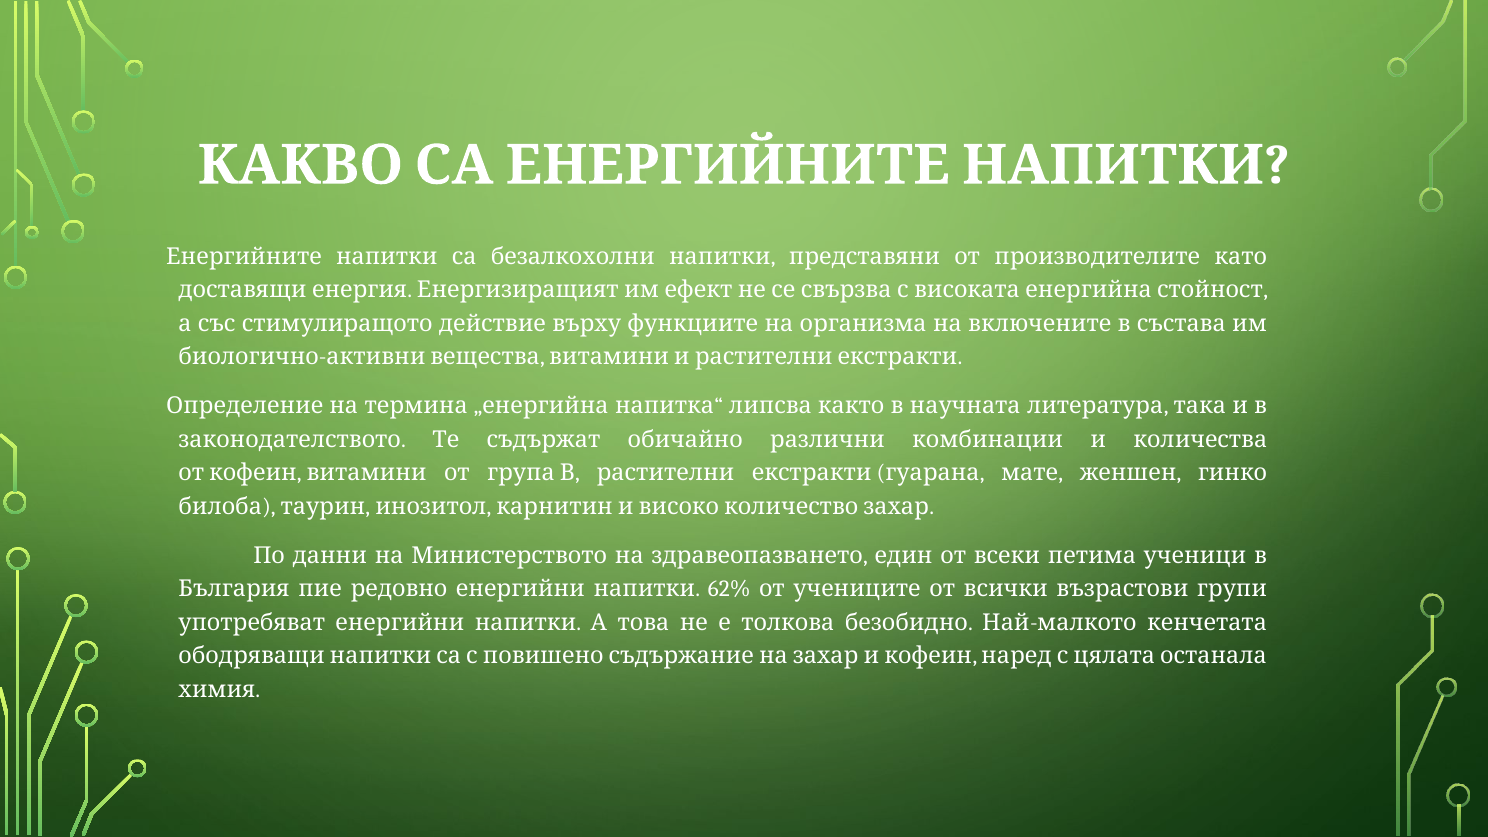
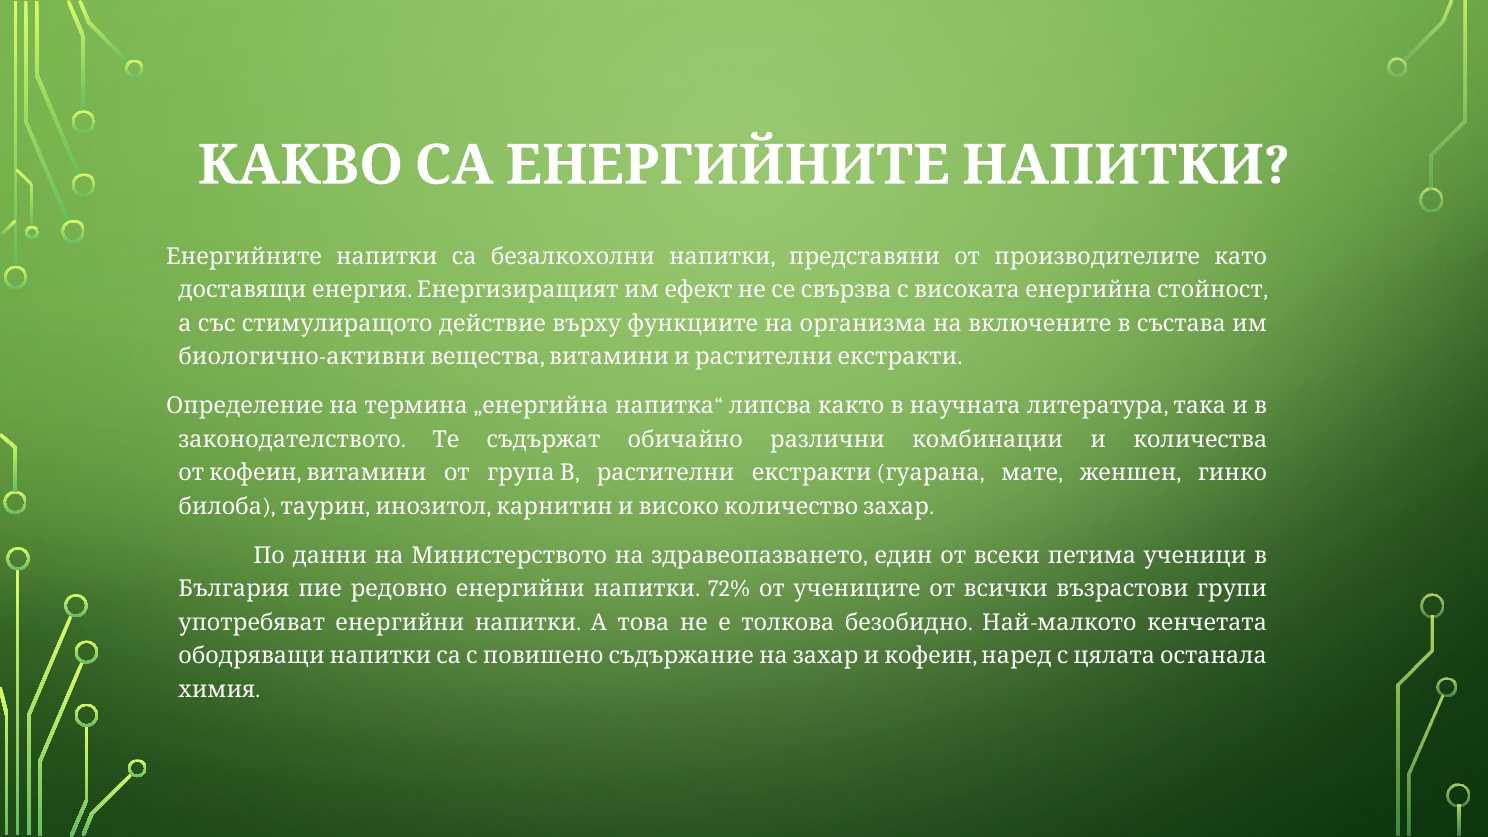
62%: 62% -> 72%
